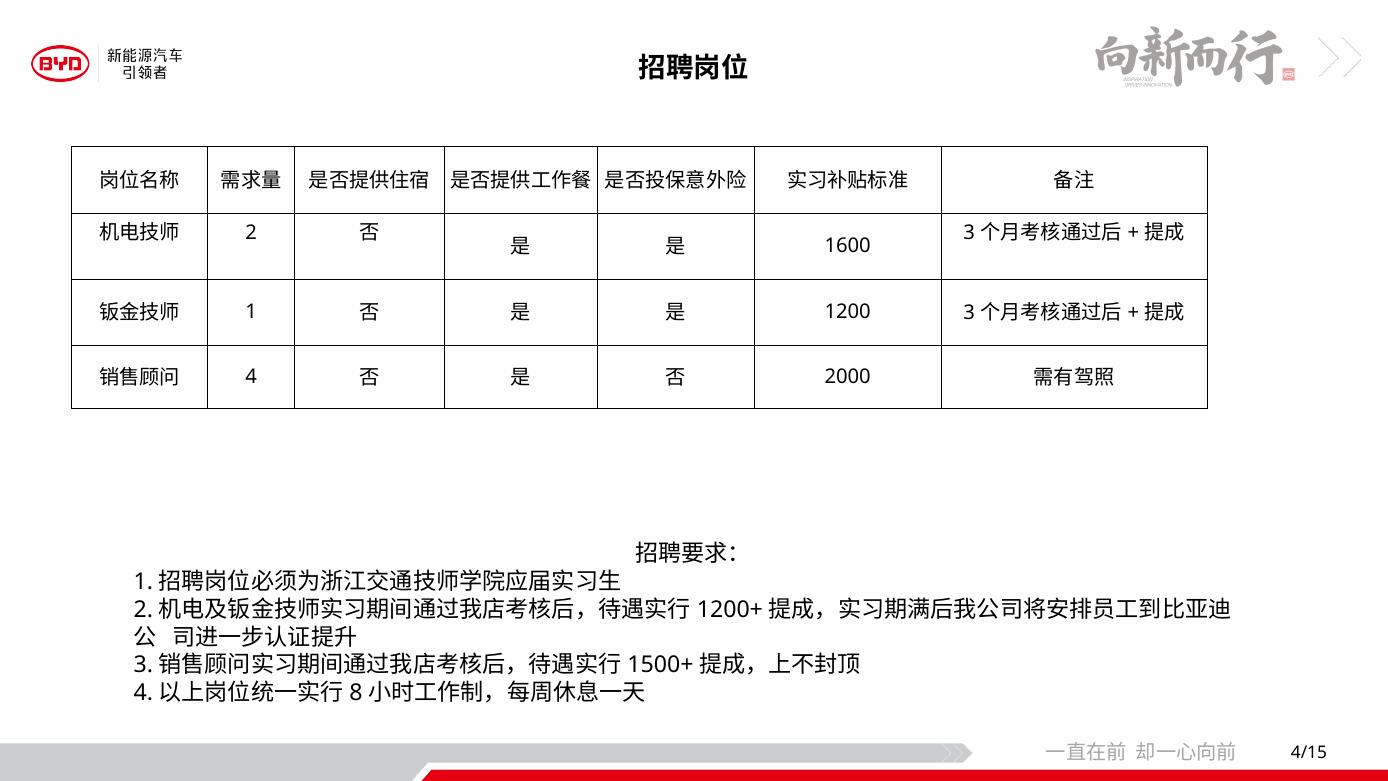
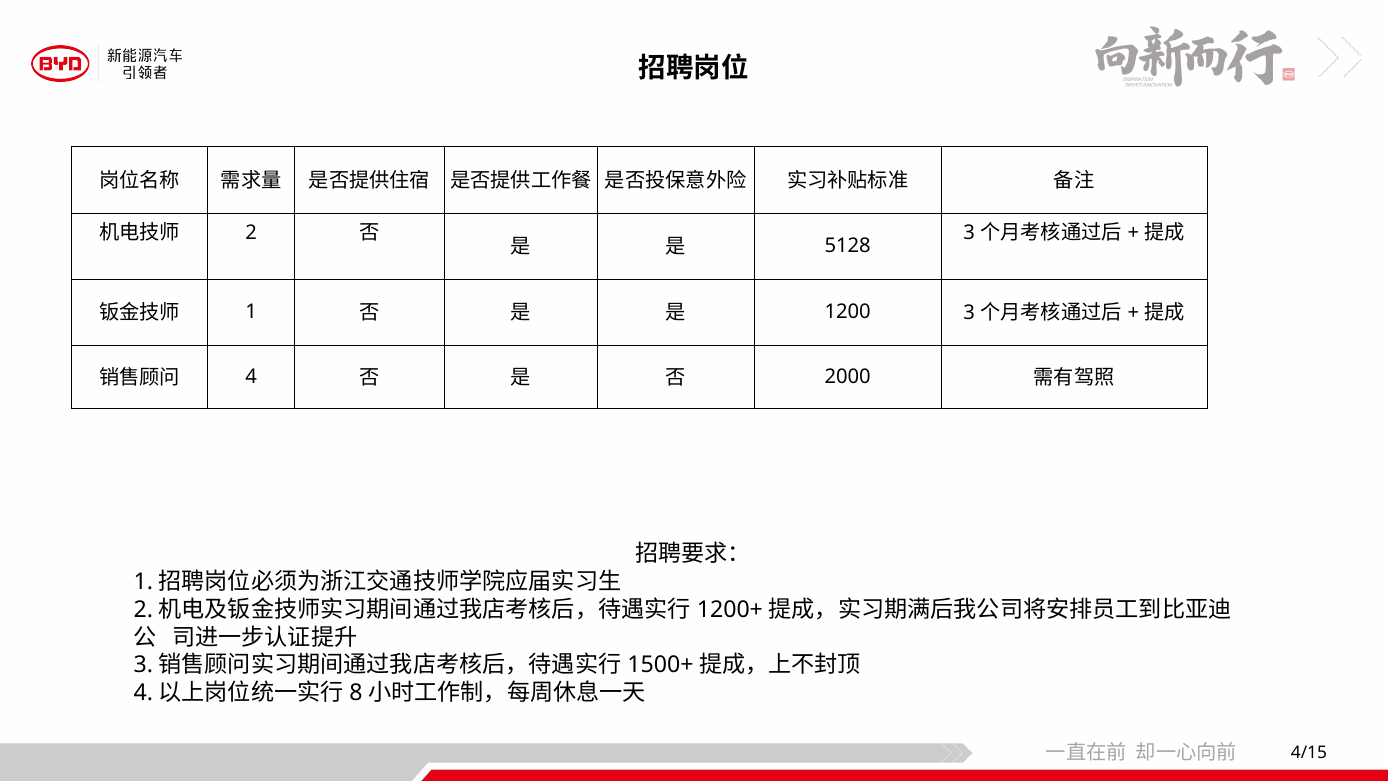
1600: 1600 -> 5128
